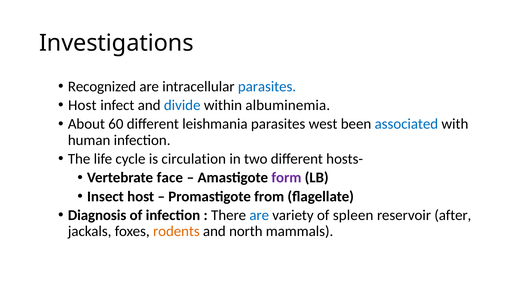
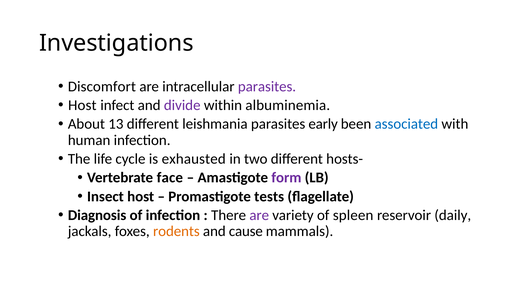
Recognized: Recognized -> Discomfort
parasites at (267, 87) colour: blue -> purple
divide colour: blue -> purple
60: 60 -> 13
west: west -> early
circulation: circulation -> exhausted
from: from -> tests
are at (259, 215) colour: blue -> purple
after: after -> daily
north: north -> cause
